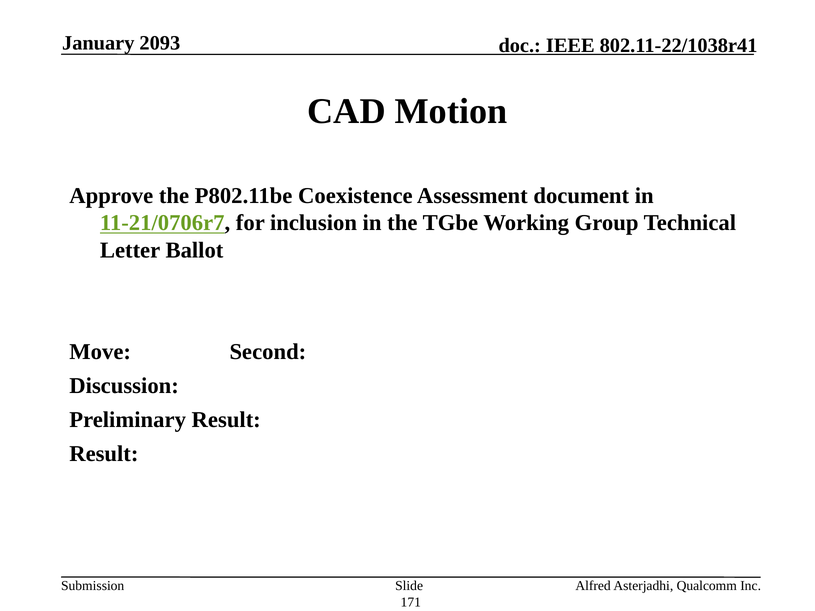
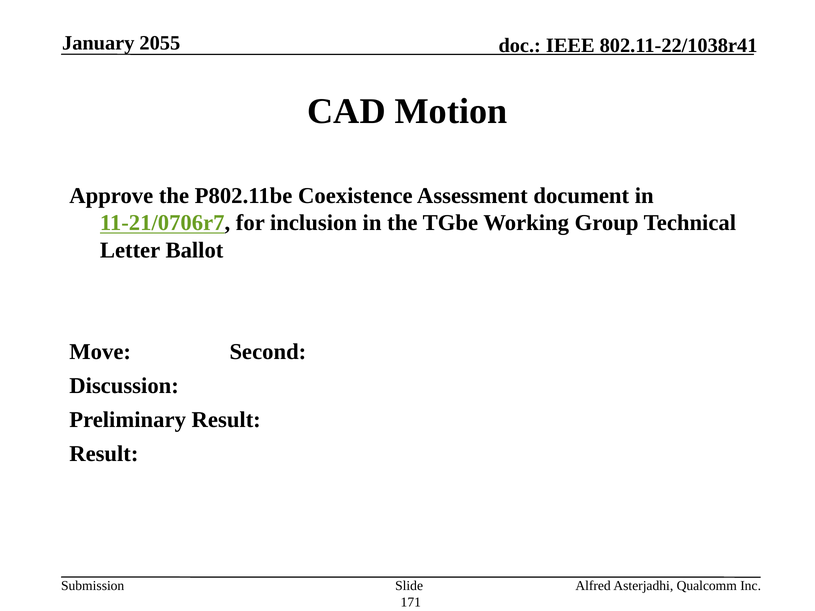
2093: 2093 -> 2055
